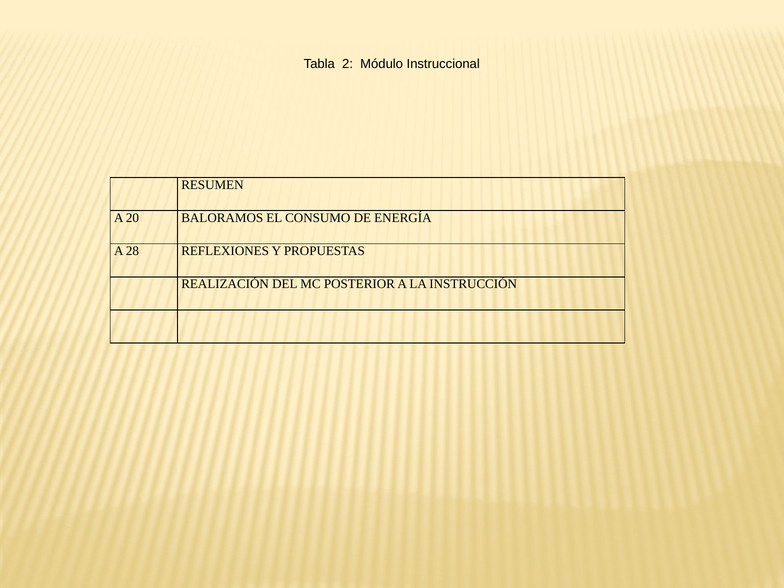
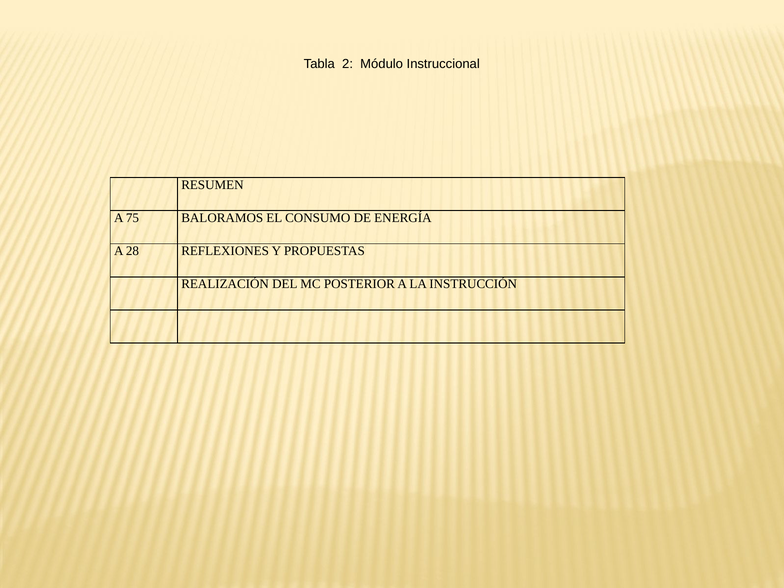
20: 20 -> 75
